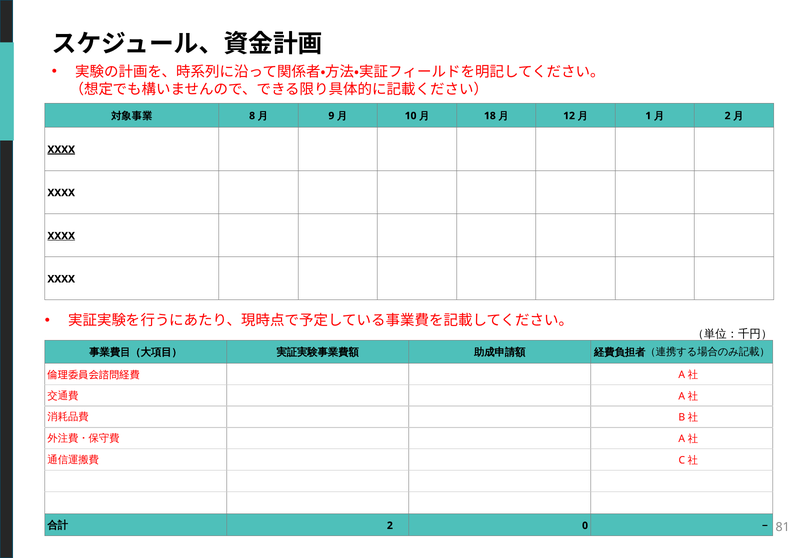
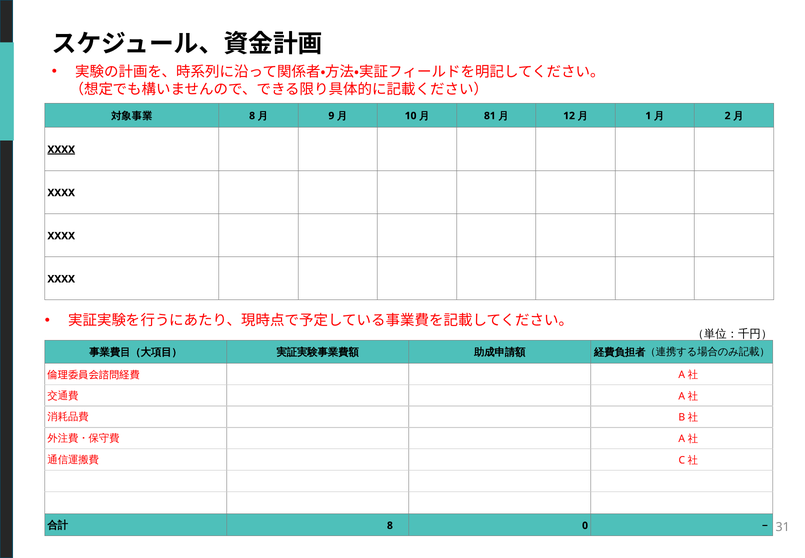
18: 18 -> 81
XXXX at (61, 236) underline: present -> none
2 at (390, 525): 2 -> 8
81: 81 -> 31
